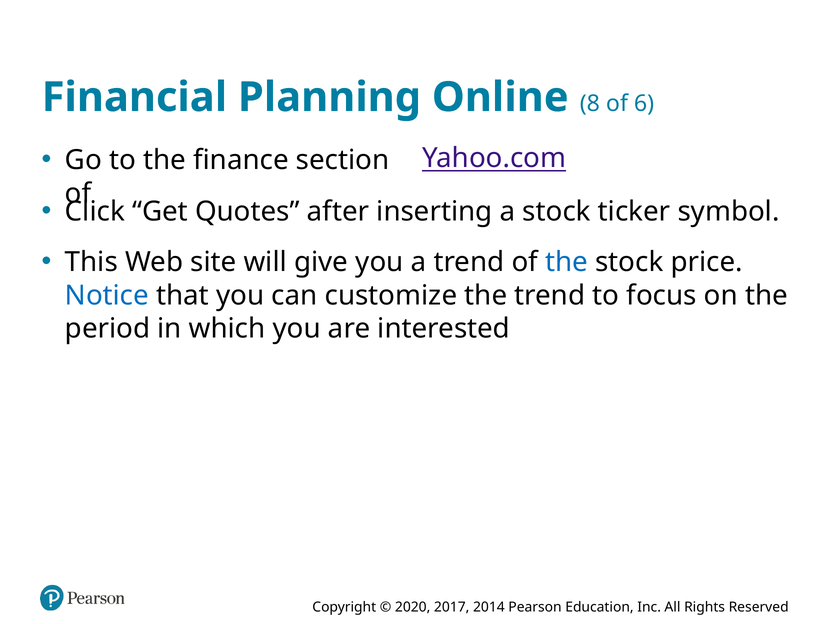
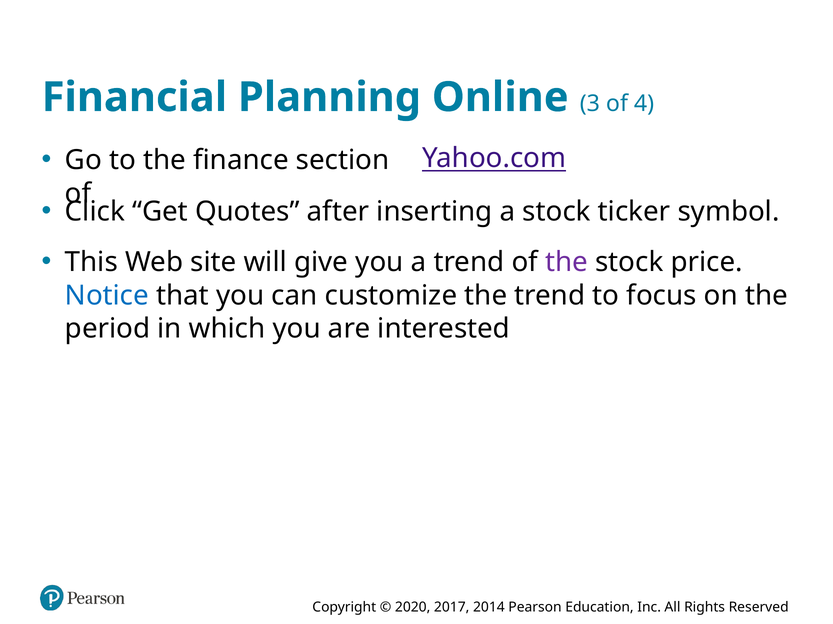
8: 8 -> 3
6: 6 -> 4
the at (567, 263) colour: blue -> purple
